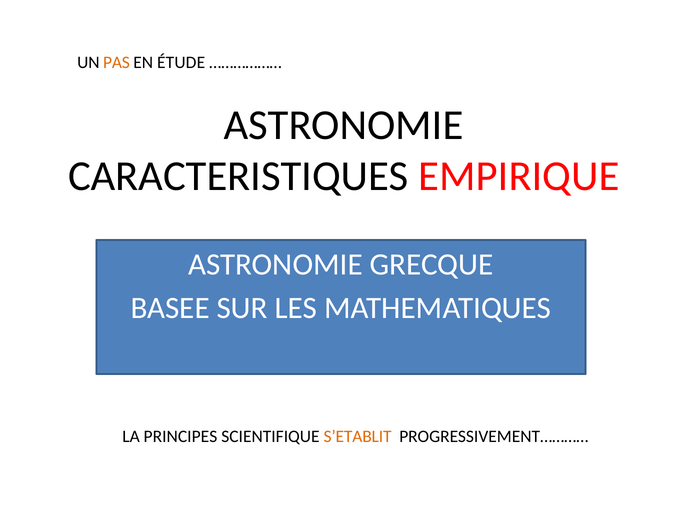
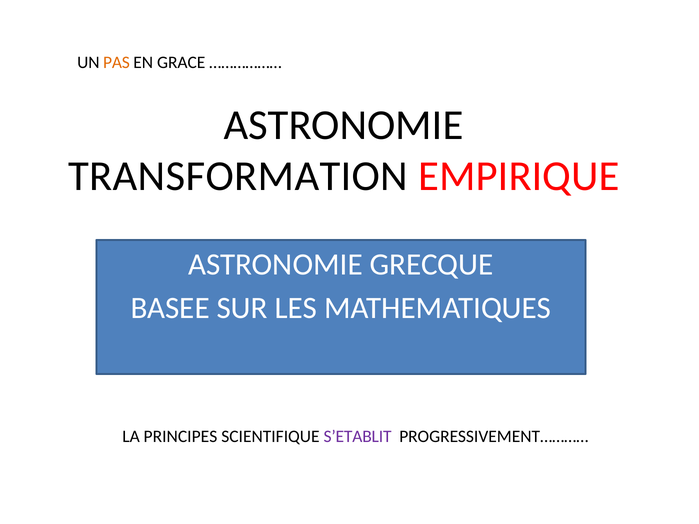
ÉTUDE: ÉTUDE -> GRACE
CARACTERISTIQUES: CARACTERISTIQUES -> TRANSFORMATION
S’ETABLIT colour: orange -> purple
